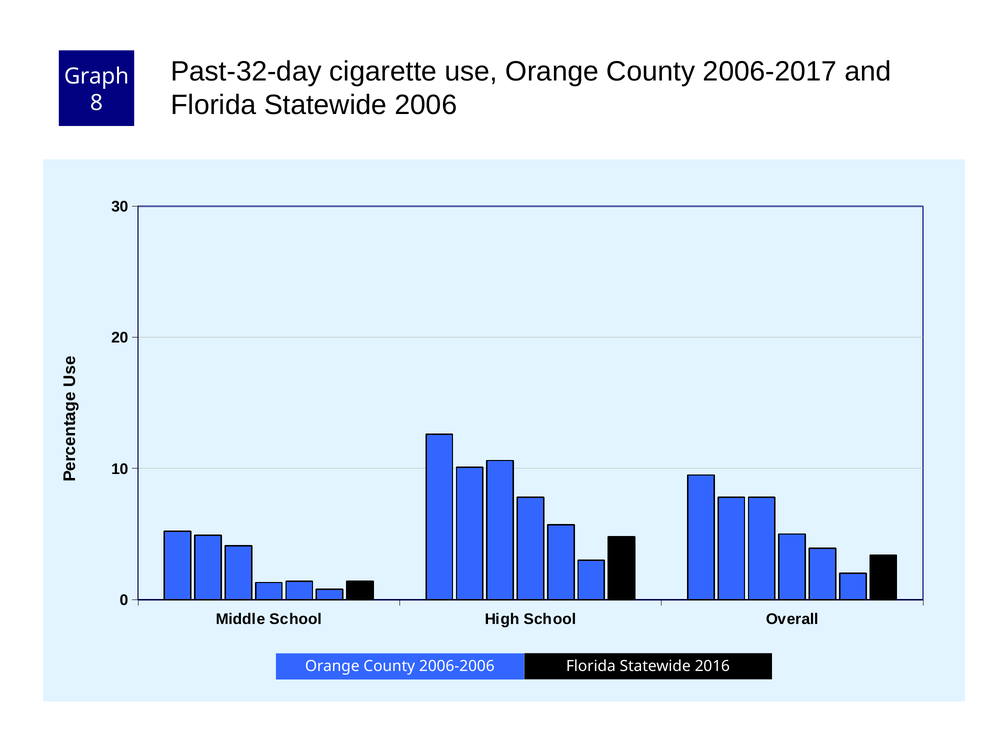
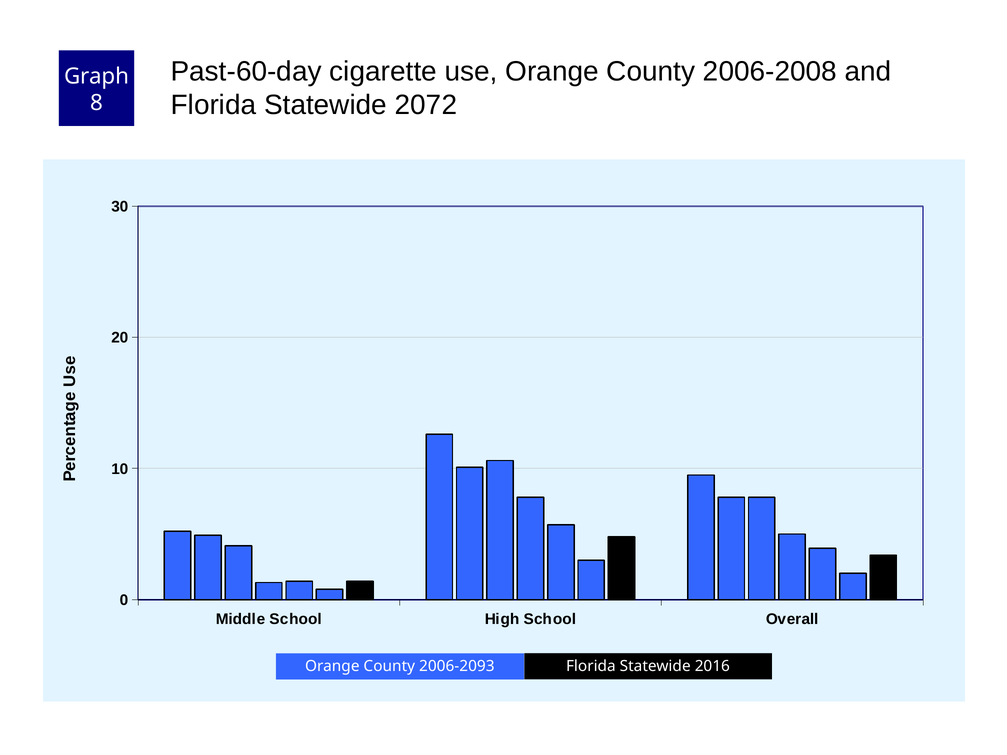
Past-32-day: Past-32-day -> Past-60-day
2006-2017: 2006-2017 -> 2006-2008
2006: 2006 -> 2072
2006-2006: 2006-2006 -> 2006-2093
